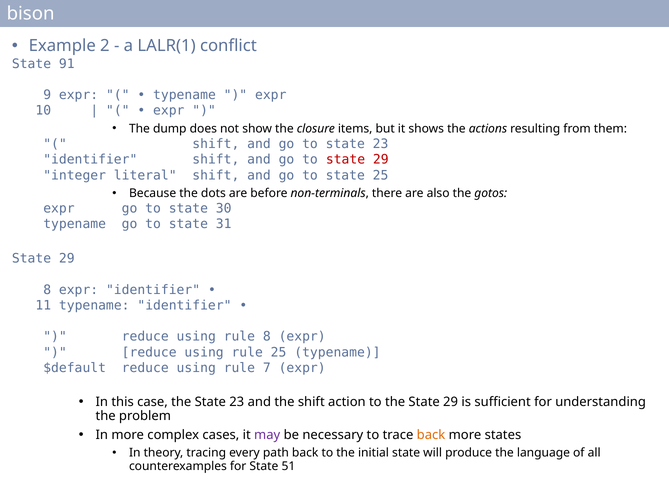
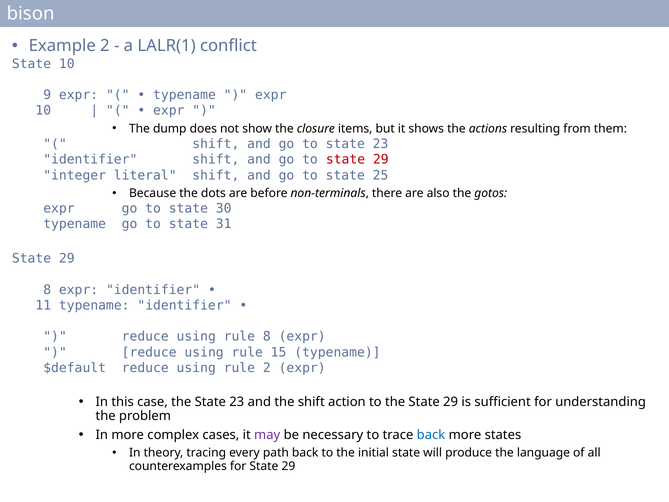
State 91: 91 -> 10
rule 25: 25 -> 15
rule 7: 7 -> 2
back at (431, 435) colour: orange -> blue
for State 51: 51 -> 29
